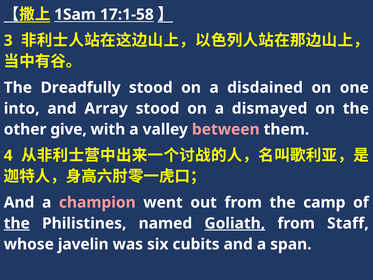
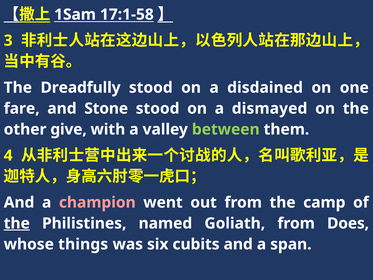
into: into -> fare
Array: Array -> Stone
between colour: pink -> light green
Goliath underline: present -> none
Staff: Staff -> Does
javelin: javelin -> things
